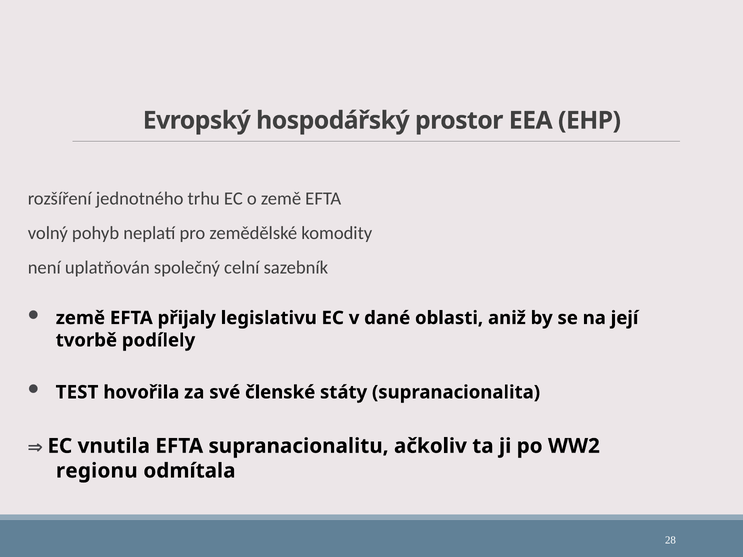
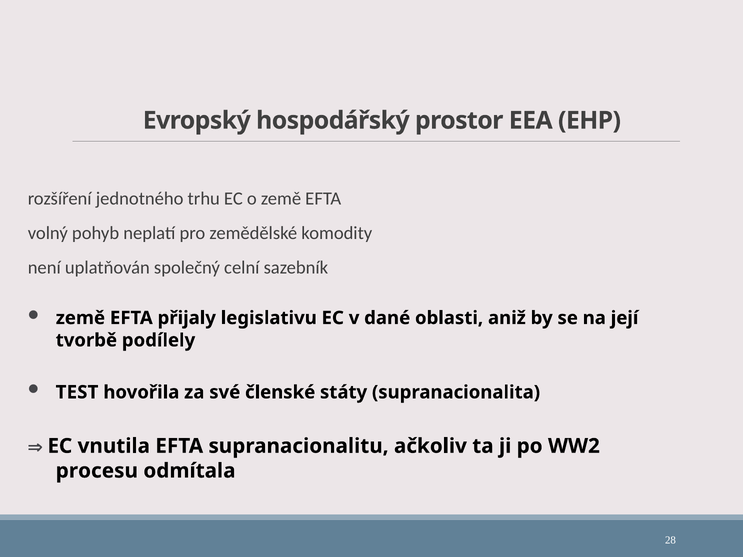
regionu: regionu -> procesu
